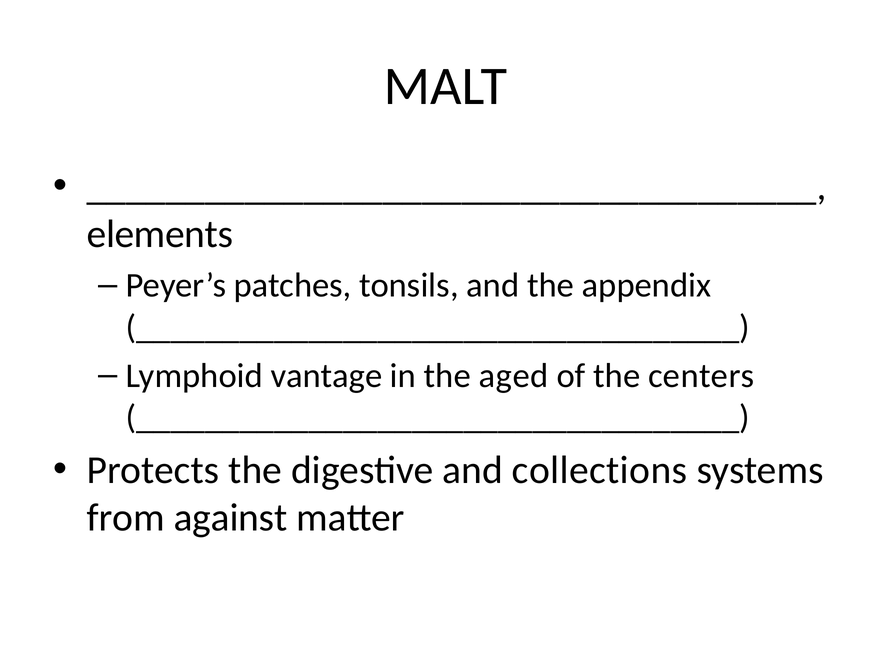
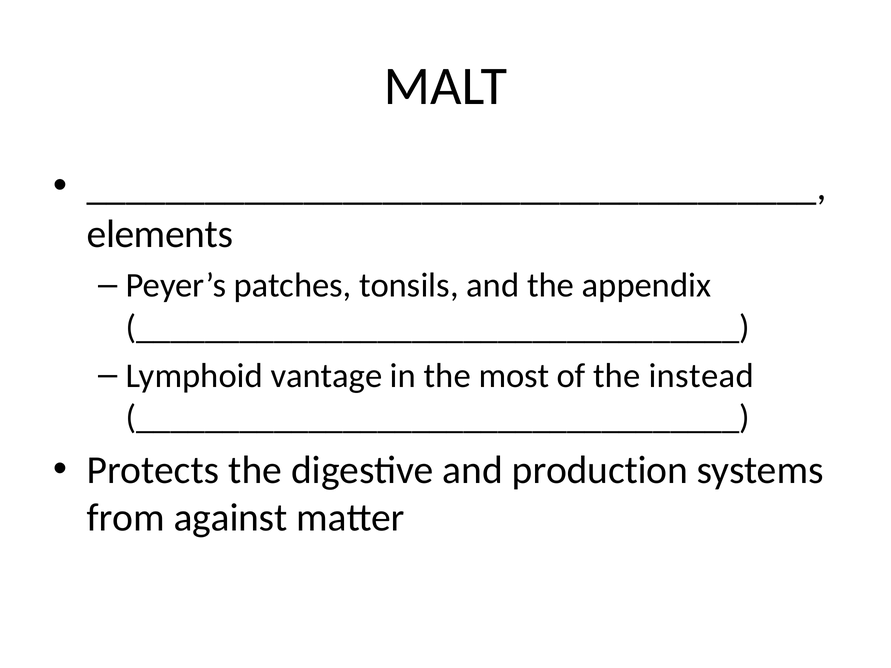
aged: aged -> most
centers: centers -> instead
collections: collections -> production
